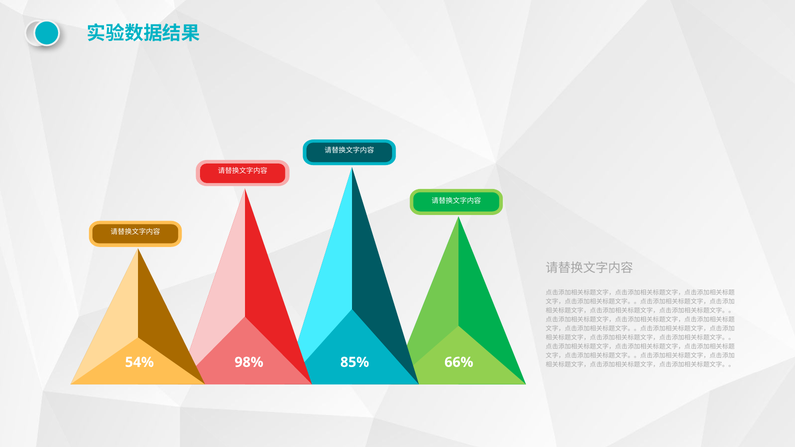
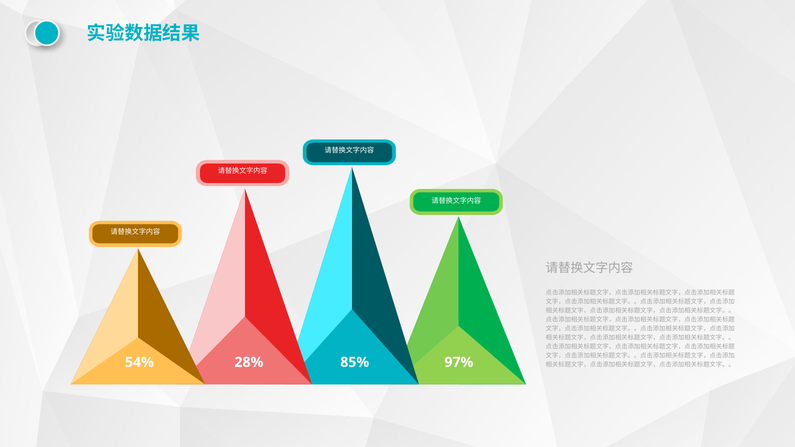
98%: 98% -> 28%
66%: 66% -> 97%
